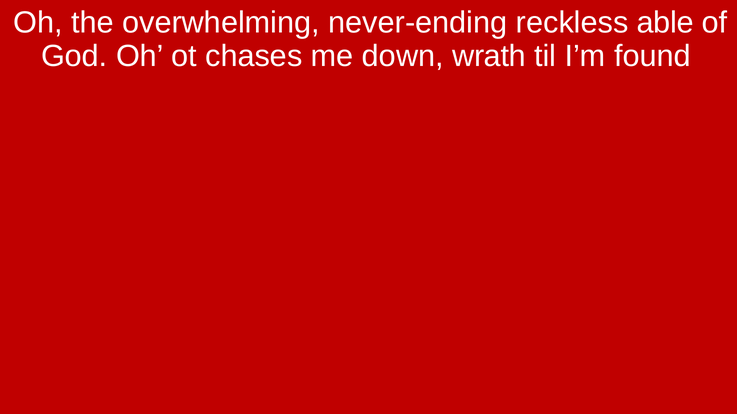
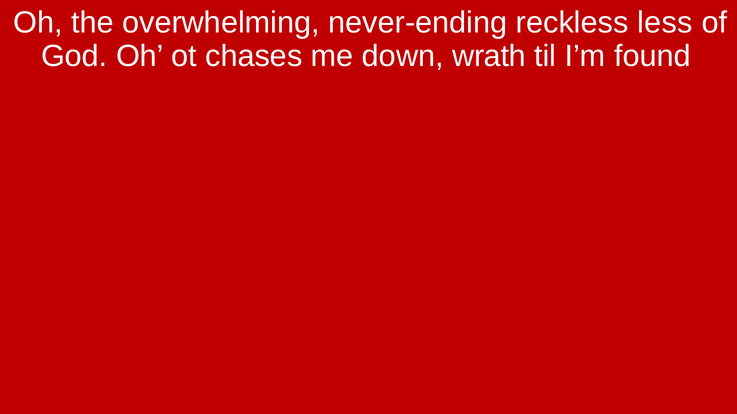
able: able -> less
